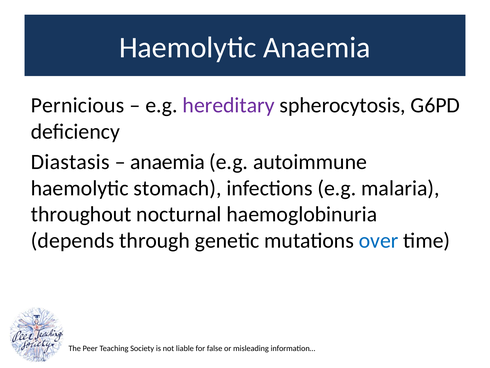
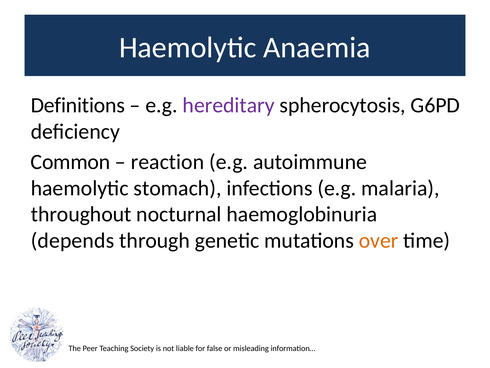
Pernicious: Pernicious -> Definitions
Diastasis: Diastasis -> Common
anaemia at (168, 162): anaemia -> reaction
over colour: blue -> orange
